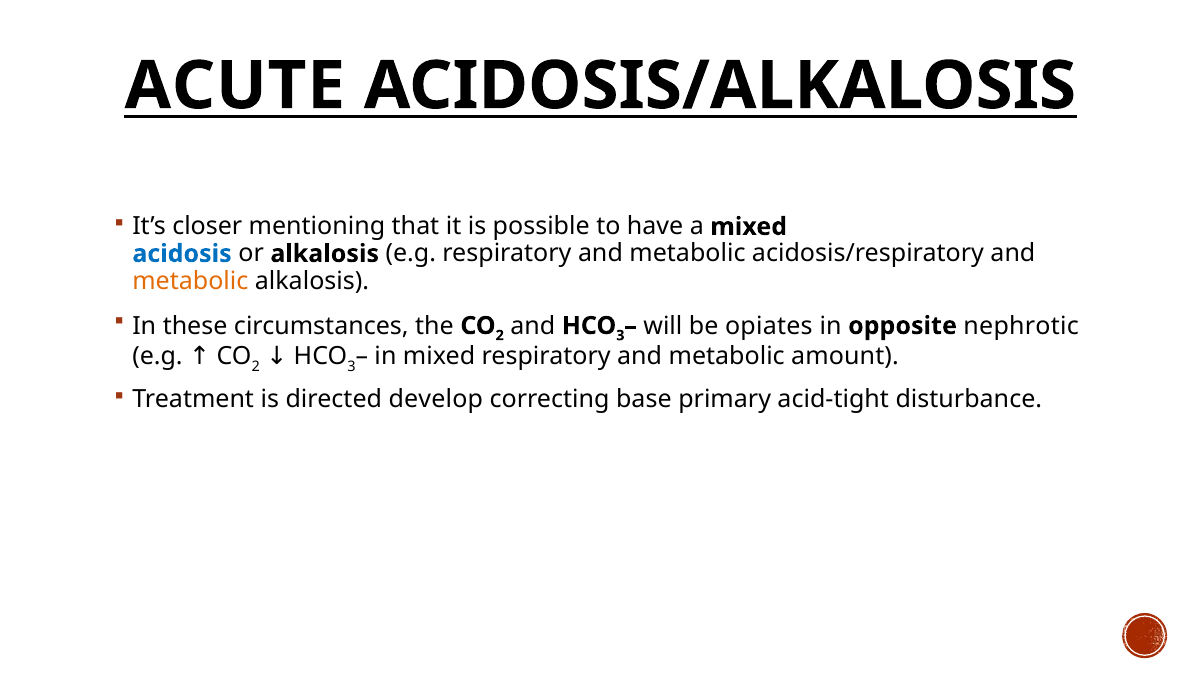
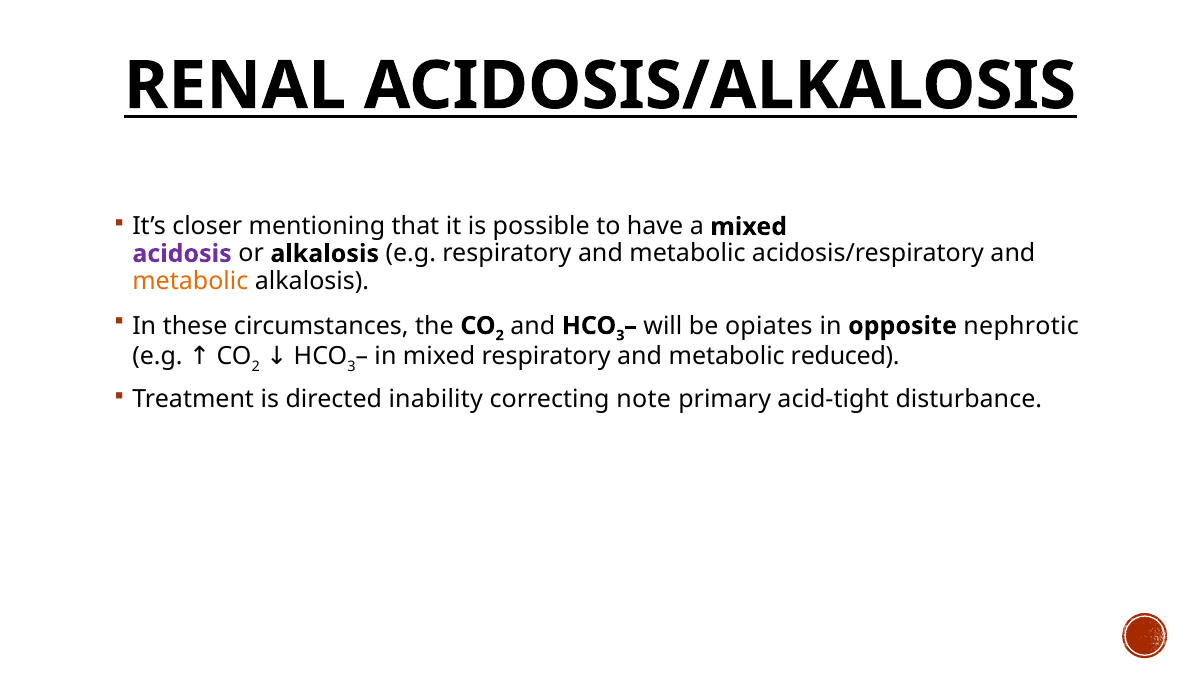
ACUTE: ACUTE -> RENAL
acidosis colour: blue -> purple
amount: amount -> reduced
develop: develop -> inability
base: base -> note
